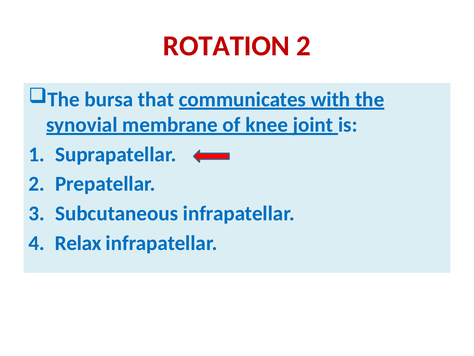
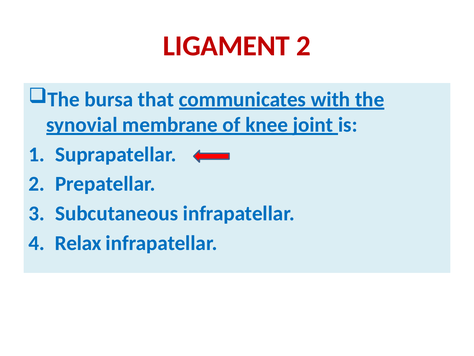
ROTATION: ROTATION -> LIGAMENT
